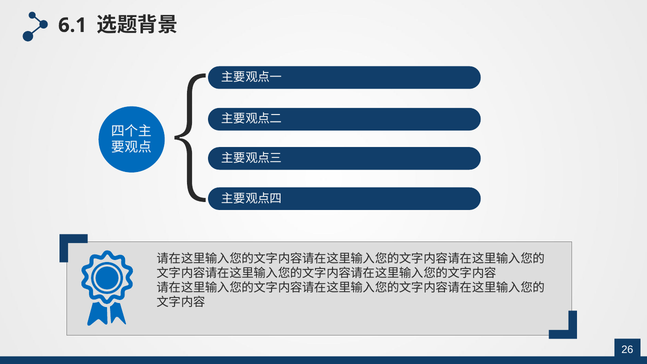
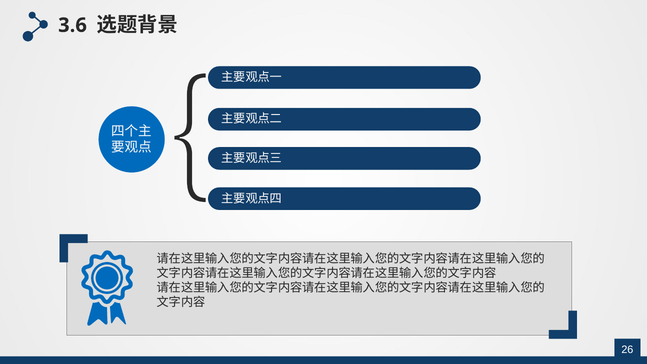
6.1: 6.1 -> 3.6
